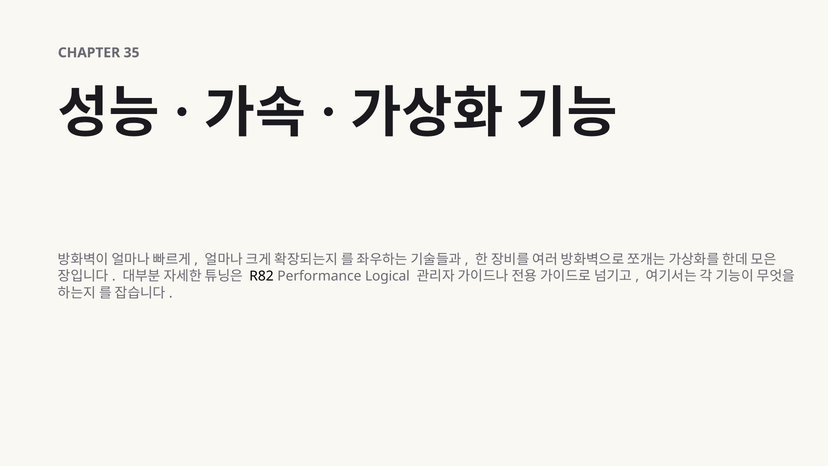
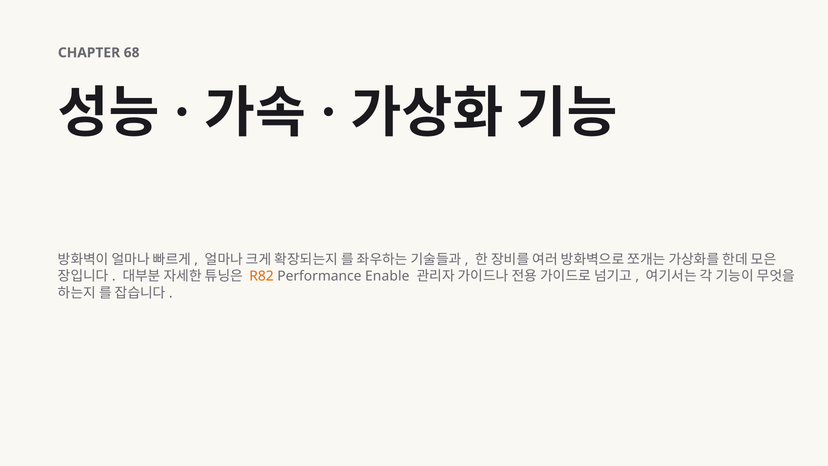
35: 35 -> 68
R82 colour: black -> orange
Logical: Logical -> Enable
